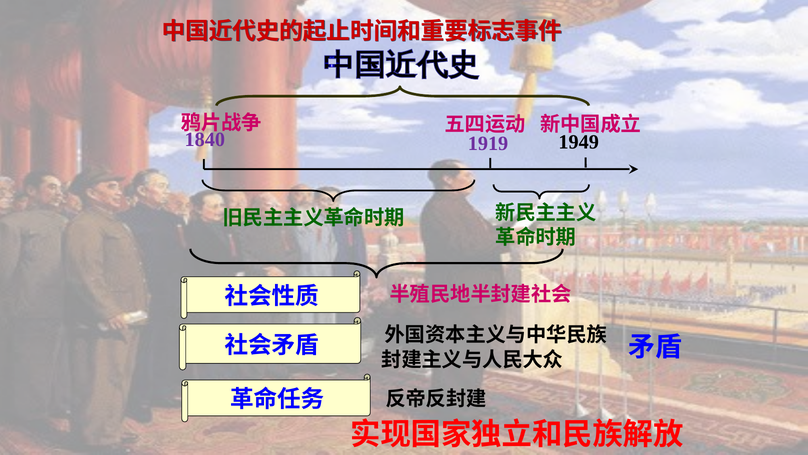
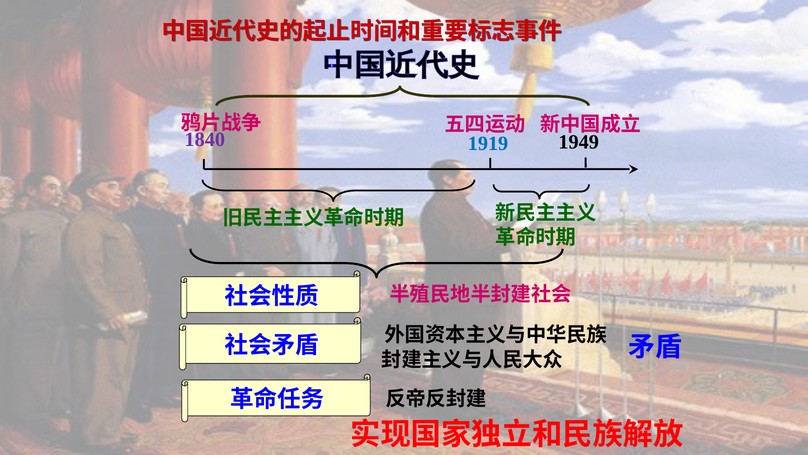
1919 colour: purple -> blue
